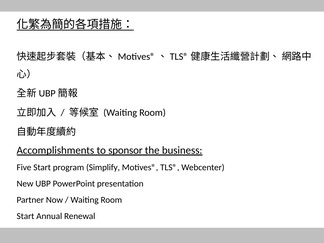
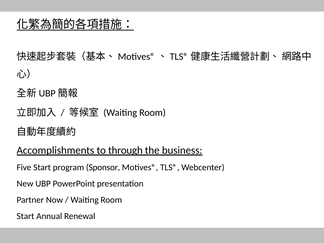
sponsor: sponsor -> through
Simplify: Simplify -> Sponsor
